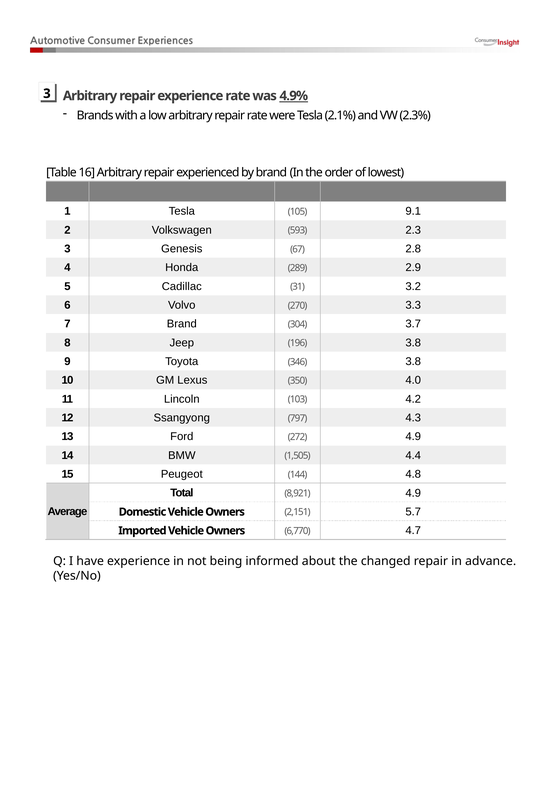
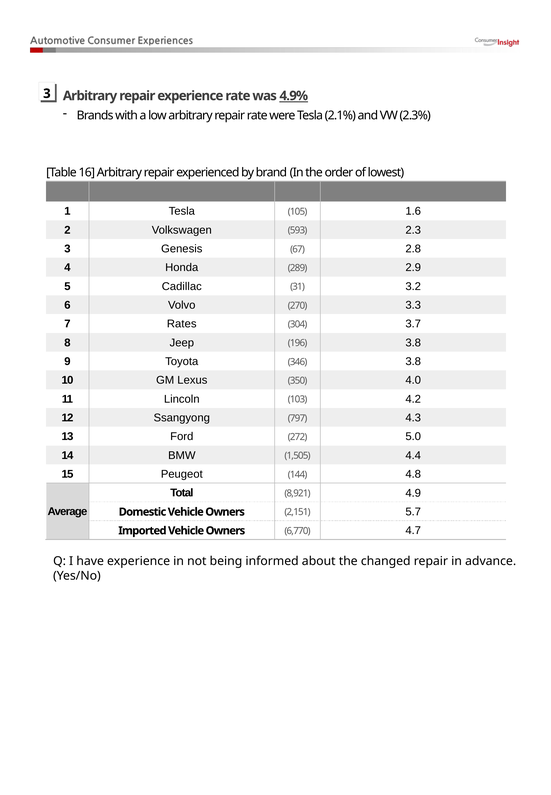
9.1: 9.1 -> 1.6
7 Brand: Brand -> Rates
272 4.9: 4.9 -> 5.0
